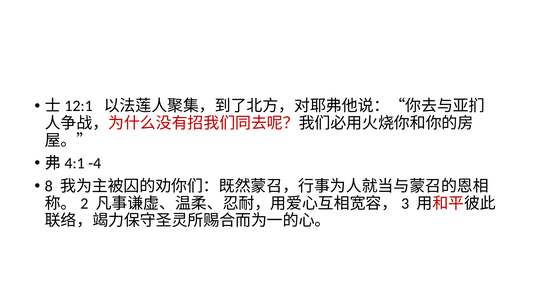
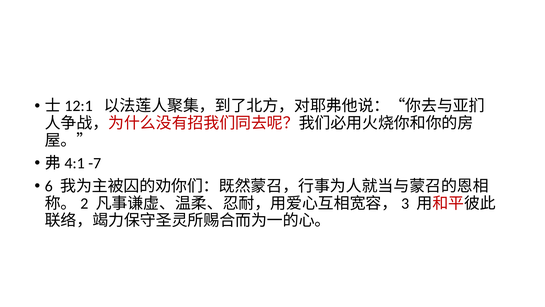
-4: -4 -> -7
8: 8 -> 6
